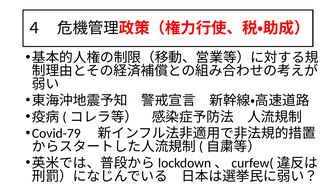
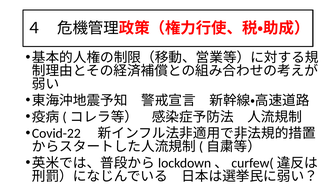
Covid-79: Covid-79 -> Covid-22
